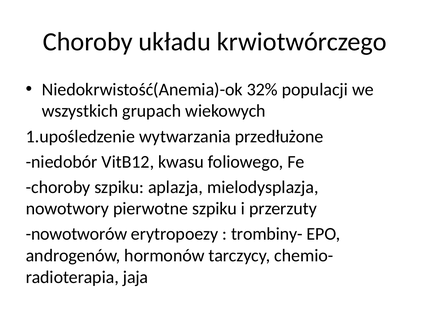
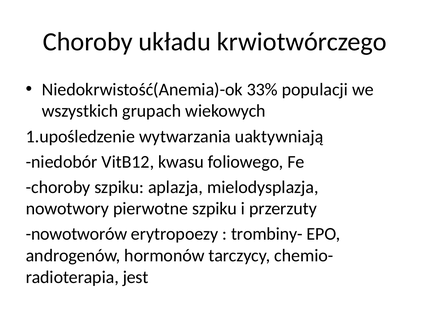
32%: 32% -> 33%
przedłużone: przedłużone -> uaktywniają
jaja: jaja -> jest
